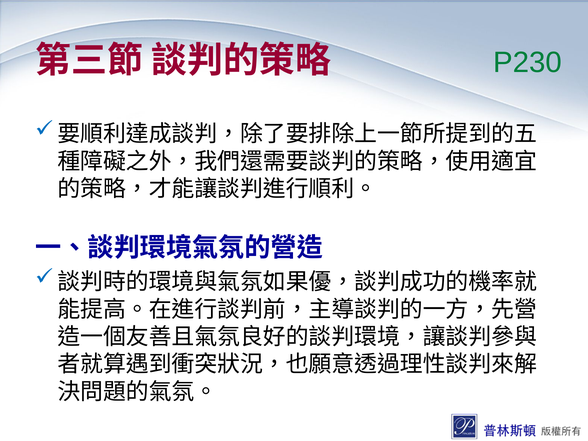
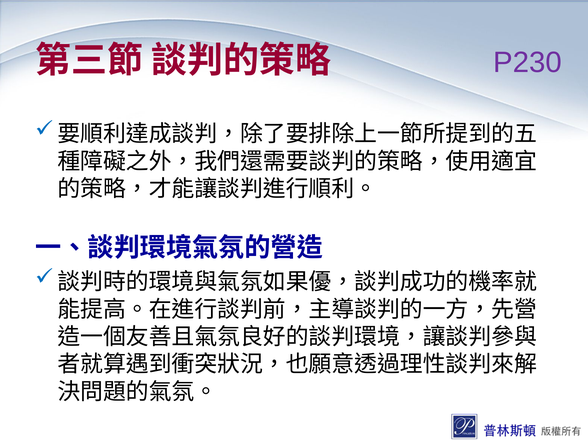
P230 colour: green -> purple
